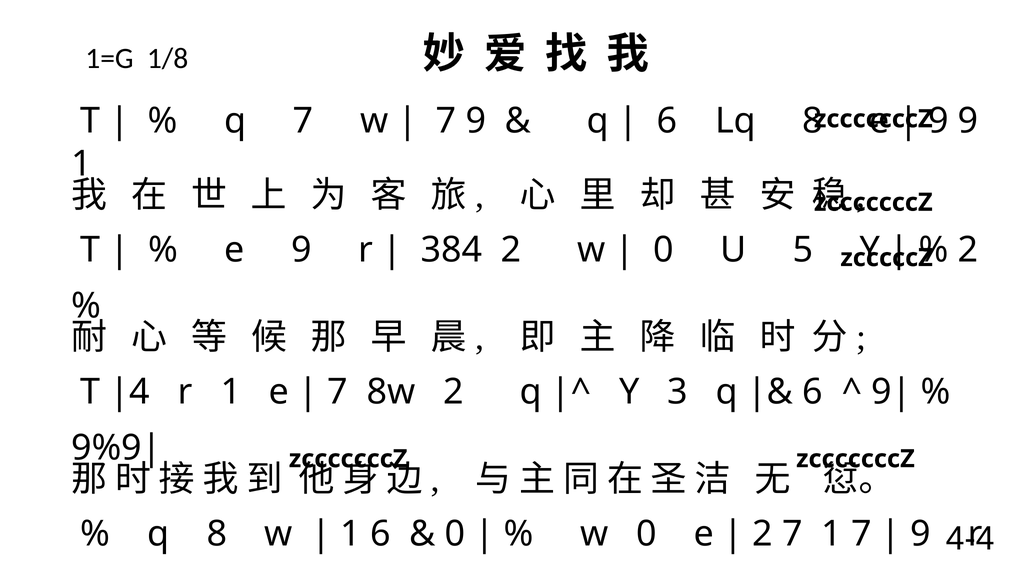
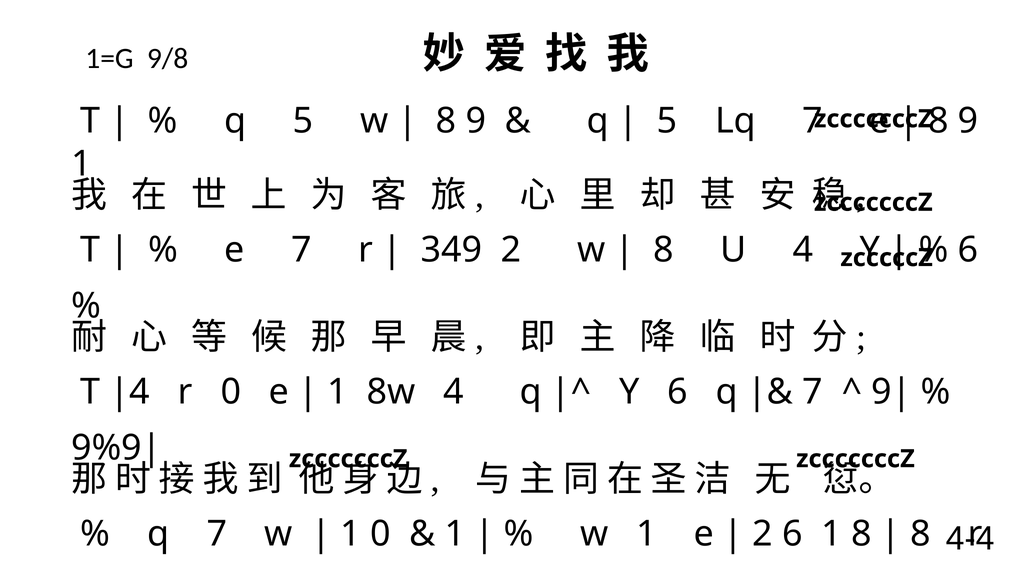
1/8: 1/8 -> 9/8
q 7: 7 -> 5
7 at (446, 121): 7 -> 8
6 at (667, 121): 6 -> 5
Lq 8: 8 -> 7
9 at (938, 121): 9 -> 8
e 9: 9 -> 7
384: 384 -> 349
0 at (663, 250): 0 -> 8
U 5: 5 -> 4
2 at (968, 250): 2 -> 6
r 1: 1 -> 0
7 at (338, 392): 7 -> 1
8w 2: 2 -> 4
Y 3: 3 -> 6
6 at (813, 392): 6 -> 7
q 8: 8 -> 7
1 6: 6 -> 0
0 at (455, 534): 0 -> 1
w 0: 0 -> 1
2 7: 7 -> 6
1 7: 7 -> 8
9 at (920, 534): 9 -> 8
